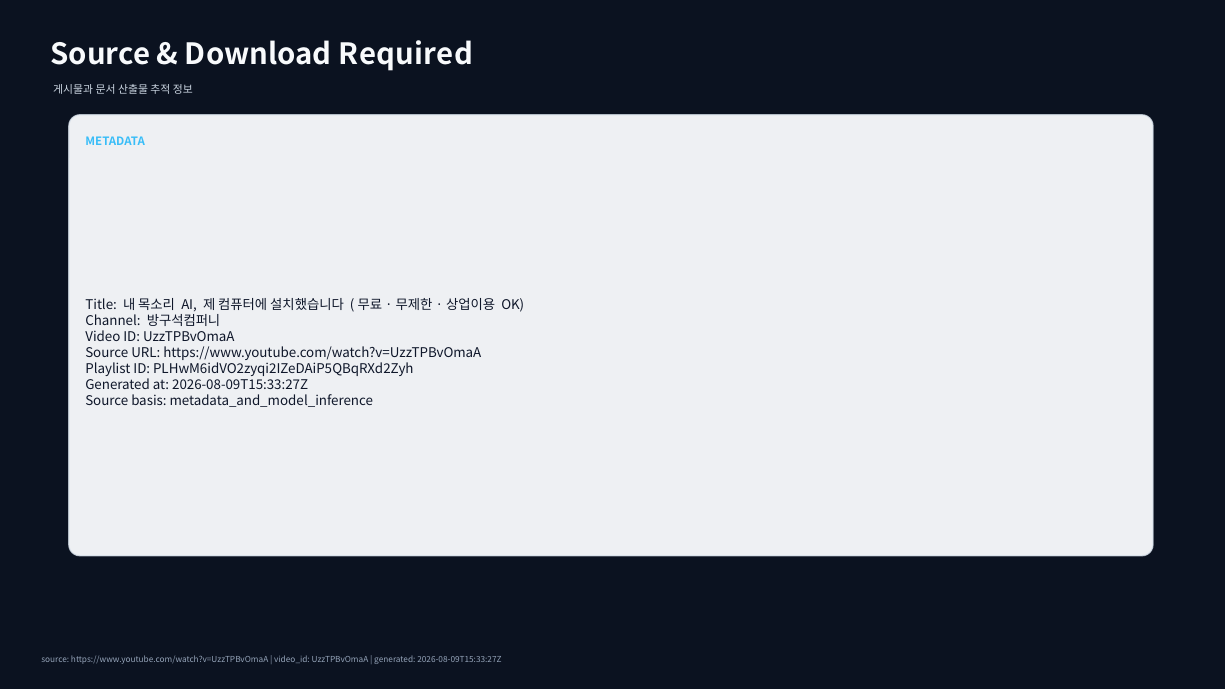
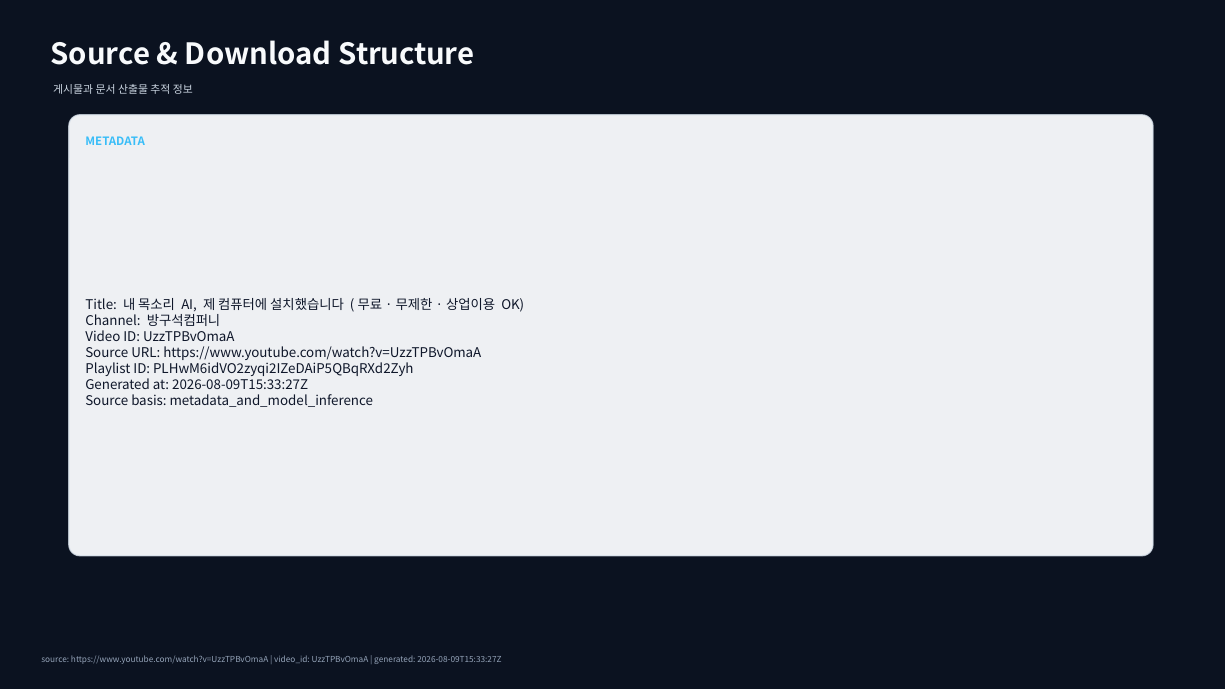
Required: Required -> Structure
